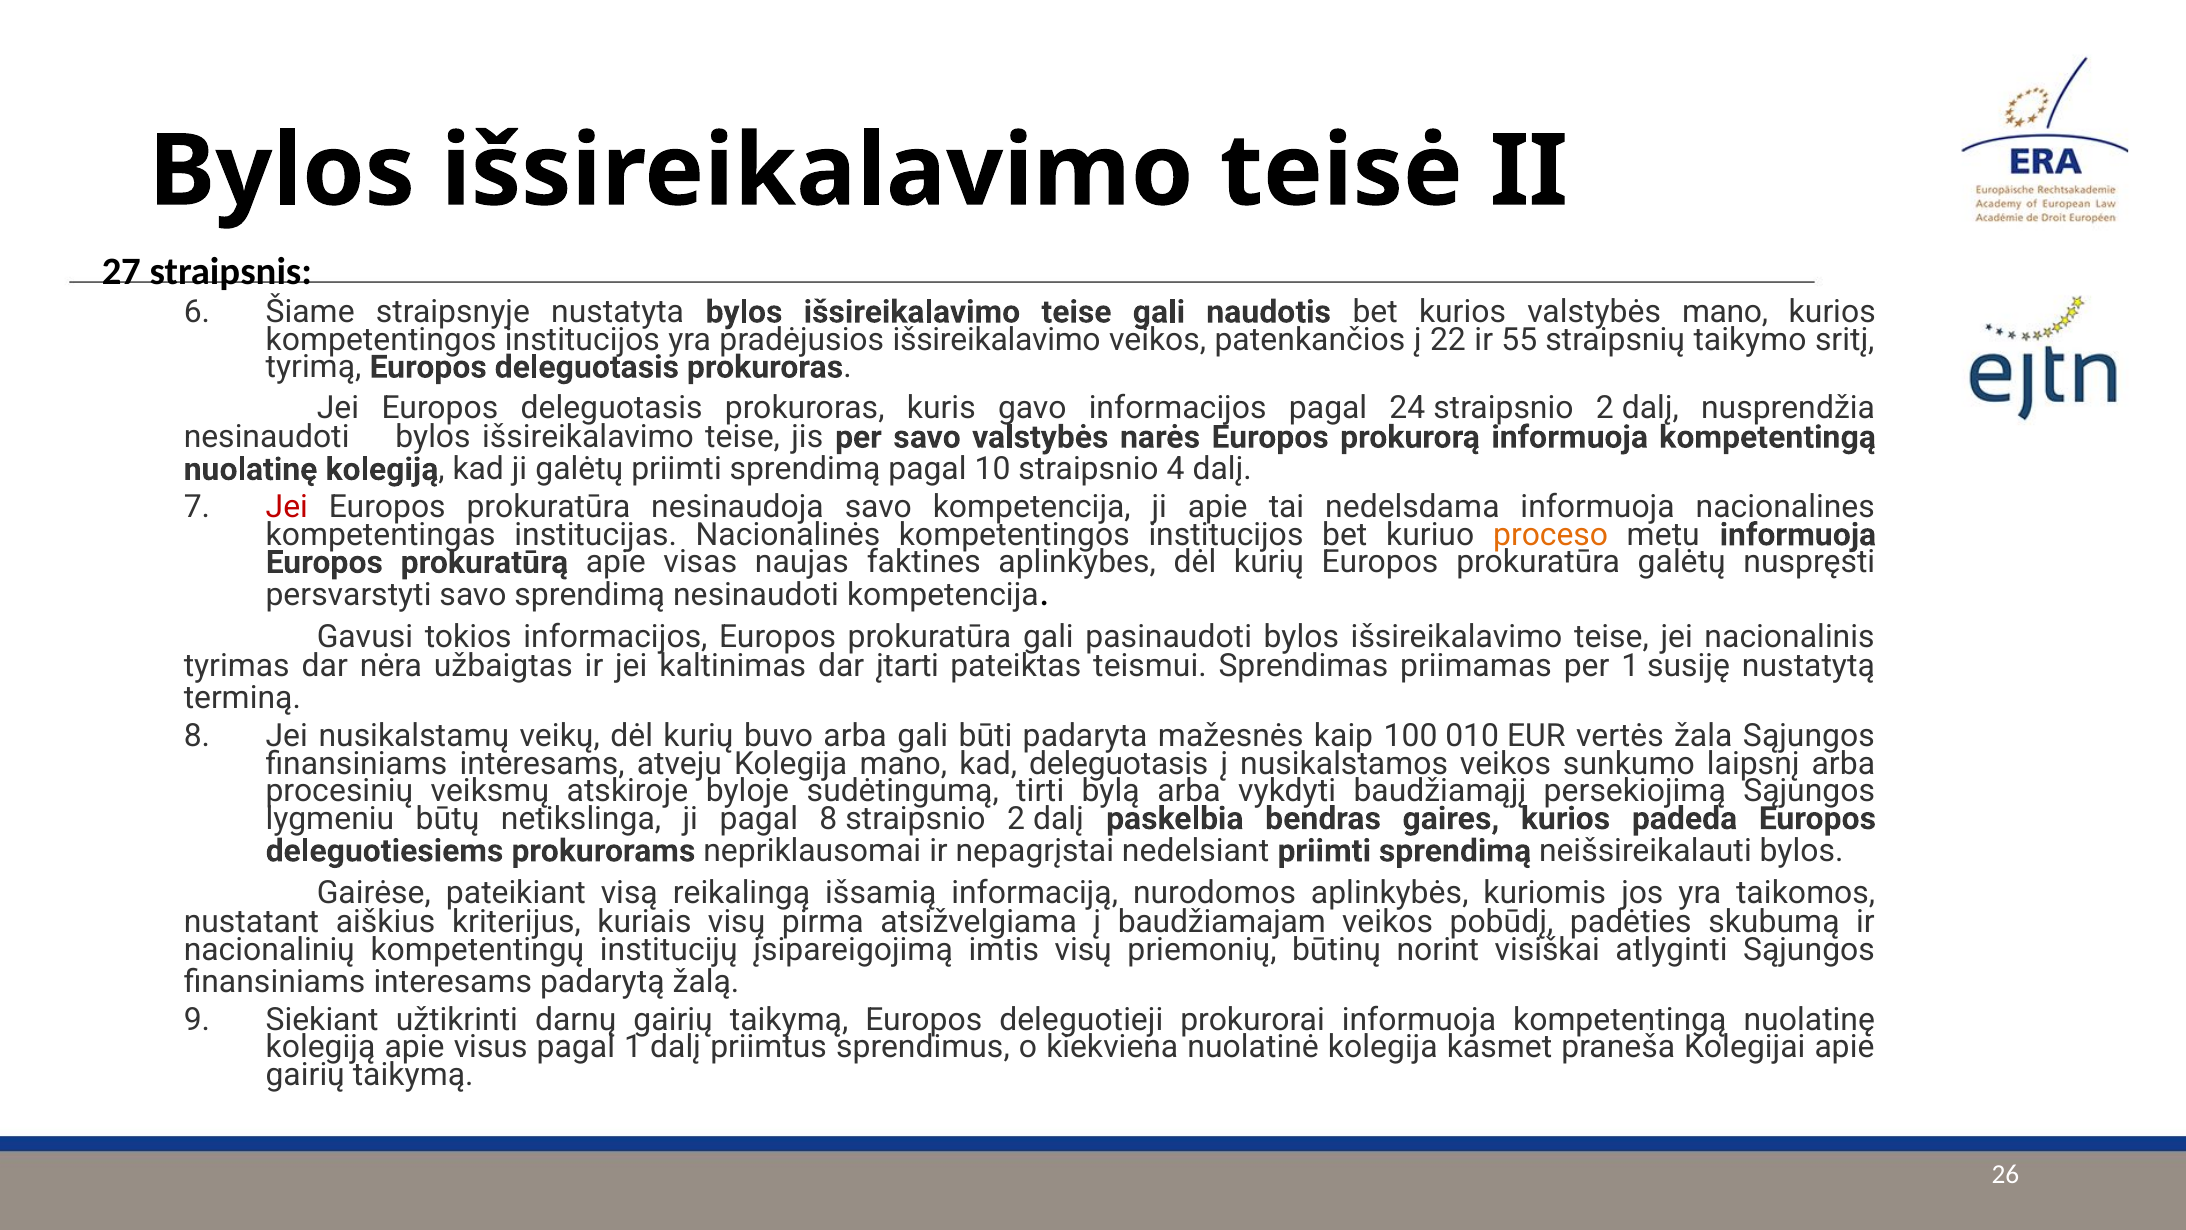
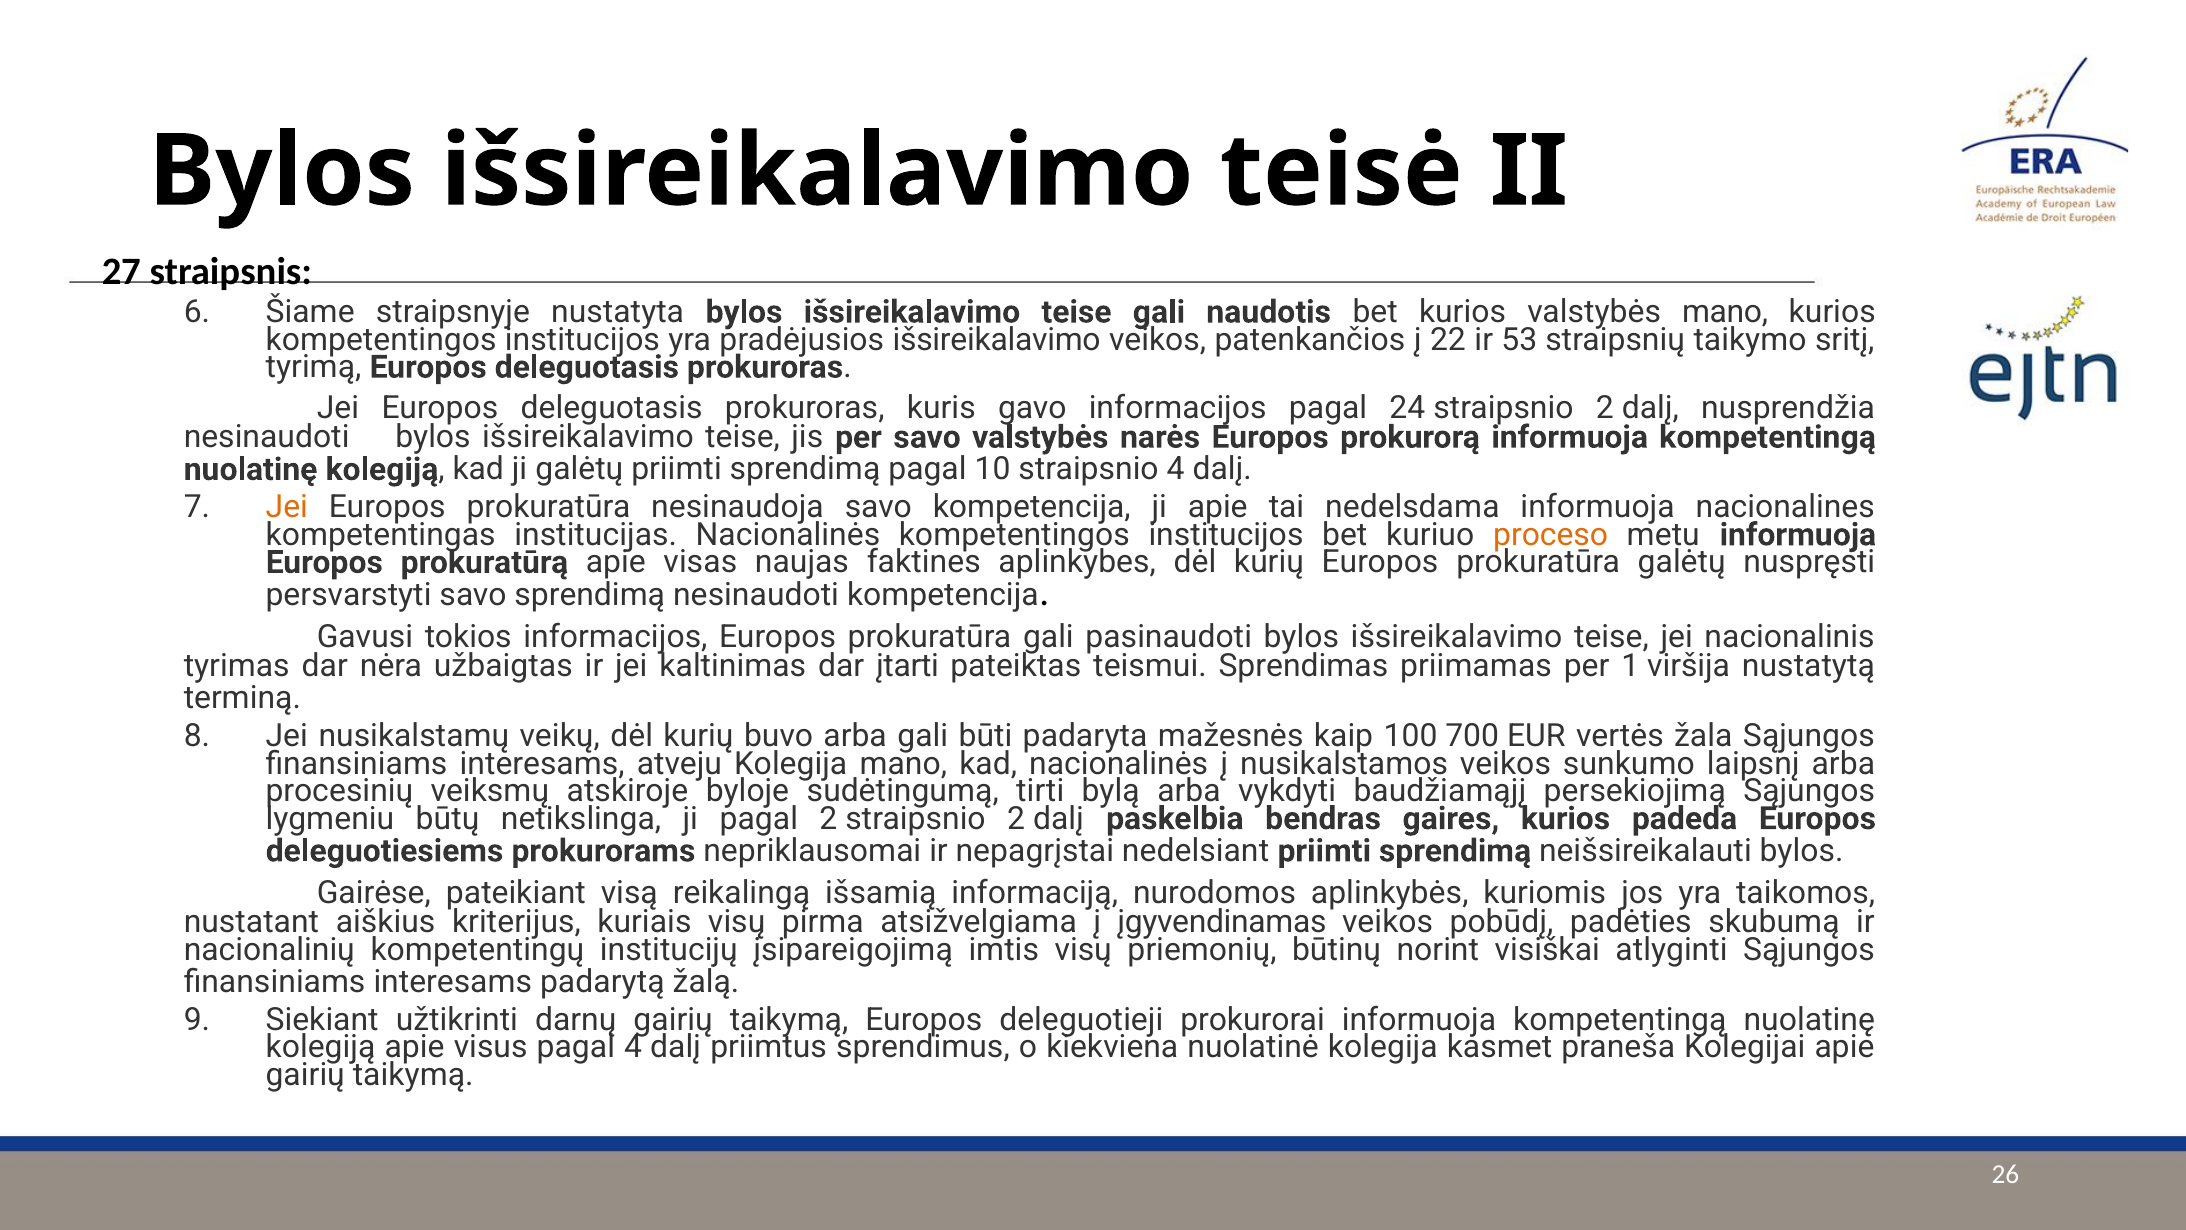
55: 55 -> 53
Jei at (287, 507) colour: red -> orange
susiję: susiję -> viršija
010: 010 -> 700
kad deleguotasis: deleguotasis -> nacionalinės
pagal 8: 8 -> 2
baudžiamajam: baudžiamajam -> įgyvendinamas
pagal 1: 1 -> 4
